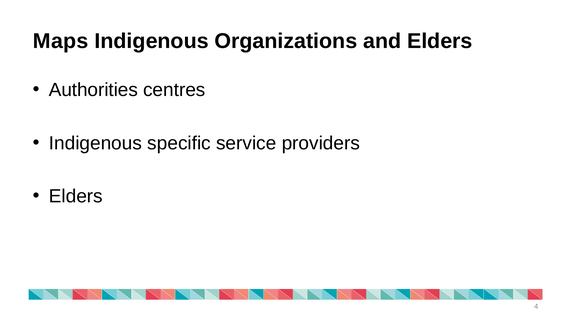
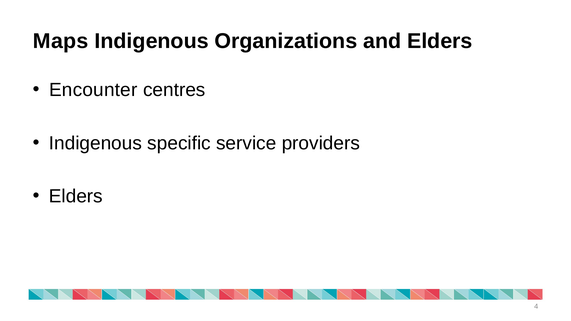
Authorities: Authorities -> Encounter
